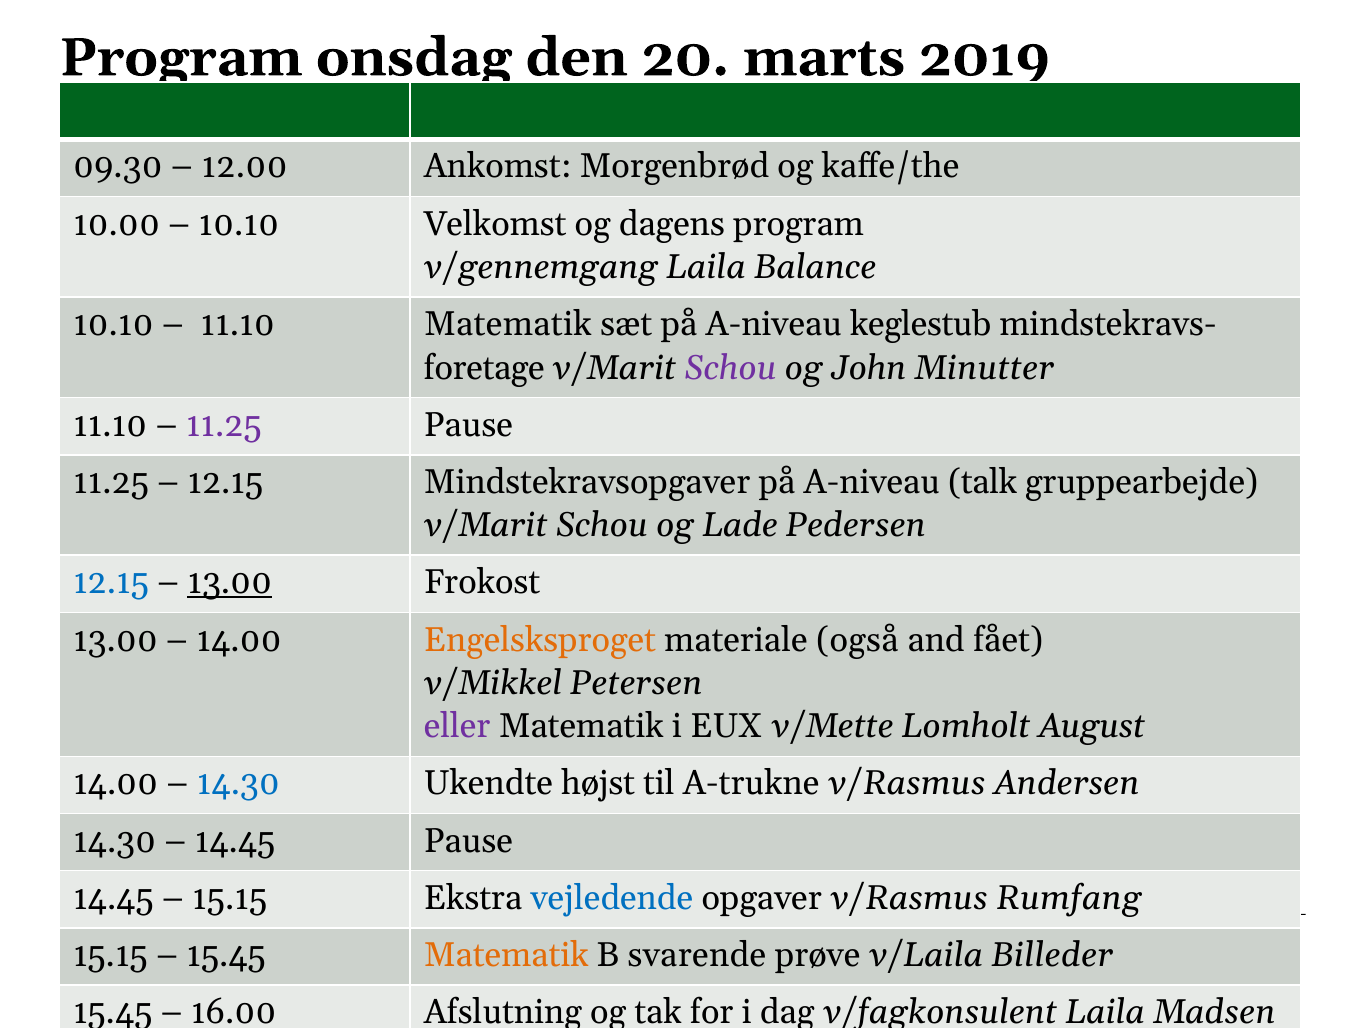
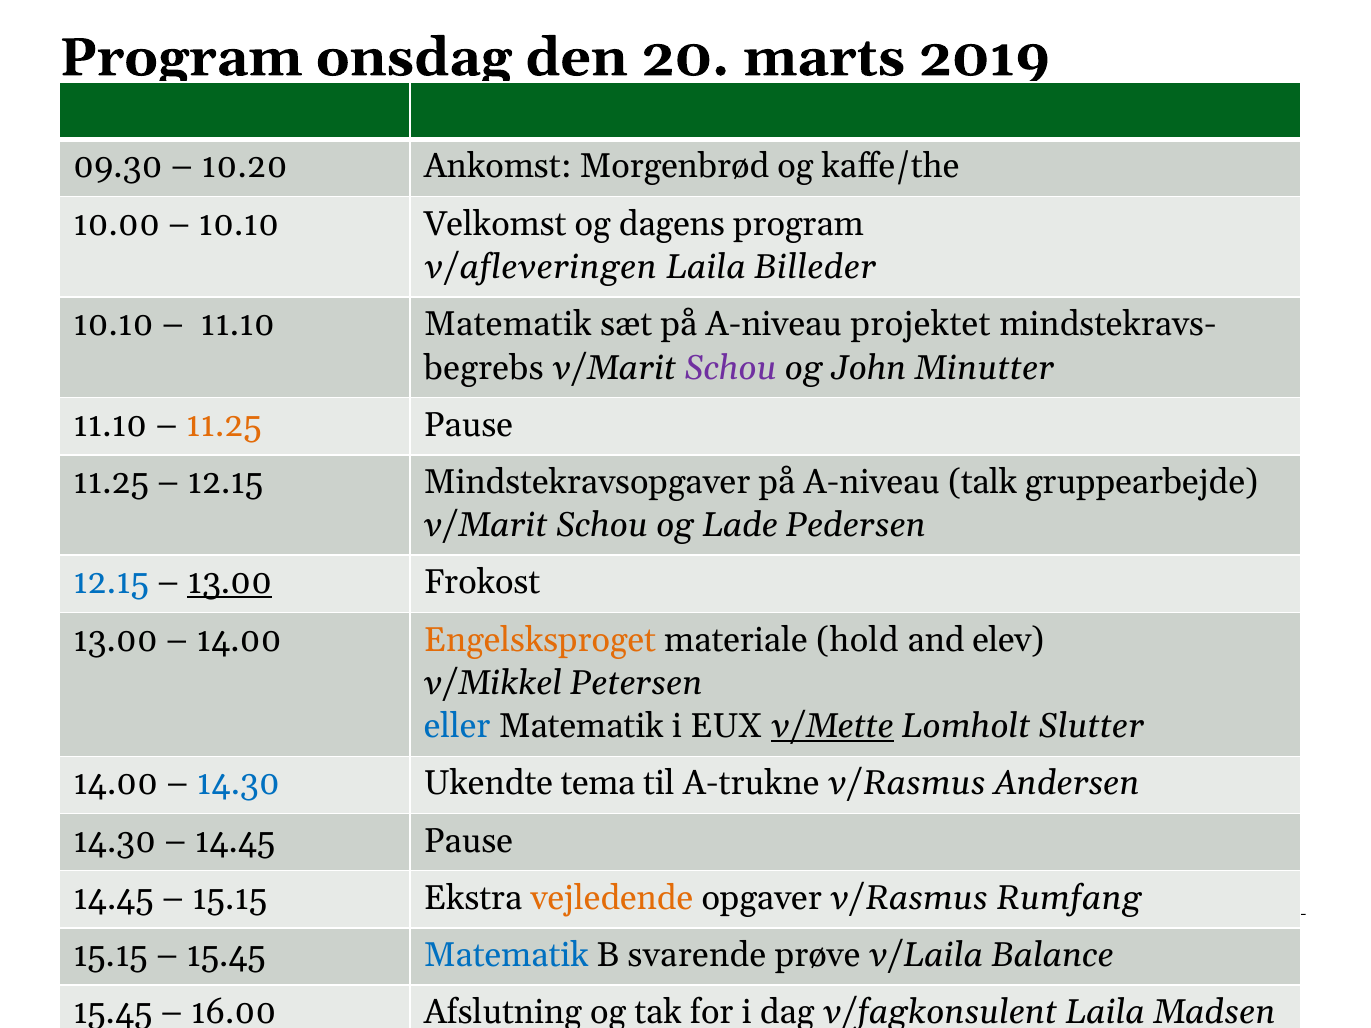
12.00: 12.00 -> 10.20
v/gennemgang: v/gennemgang -> v/afleveringen
Balance: Balance -> Billeder
keglestub: keglestub -> projektet
foretage: foretage -> begrebs
11.25 at (224, 425) colour: purple -> orange
også: også -> hold
fået: fået -> elev
eller colour: purple -> blue
v/Mette underline: none -> present
August: August -> Slutter
højst: højst -> tema
vejledende colour: blue -> orange
Matematik at (506, 955) colour: orange -> blue
Billeder: Billeder -> Balance
